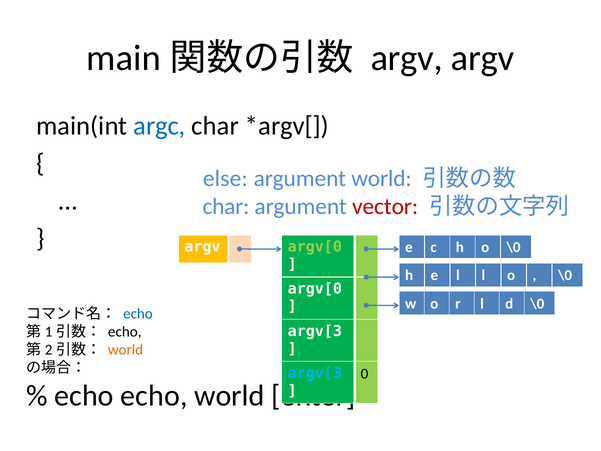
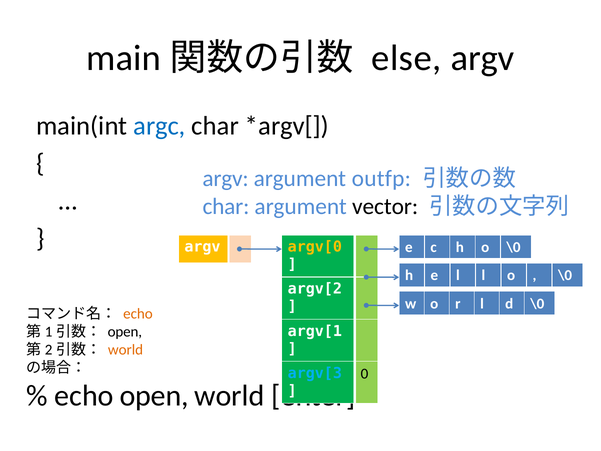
argv at (407, 58): argv -> else
else at (225, 178): else -> argv
argument world: world -> outfp
vector colour: red -> black
argv[0 at (315, 247) colour: light green -> yellow
argv[0 at (315, 289): argv[0 -> argv[2
echo at (138, 314) colour: blue -> orange
argv[3 at (315, 331): argv[3 -> argv[1
echo at (125, 332): echo -> open
echo echo: echo -> open
